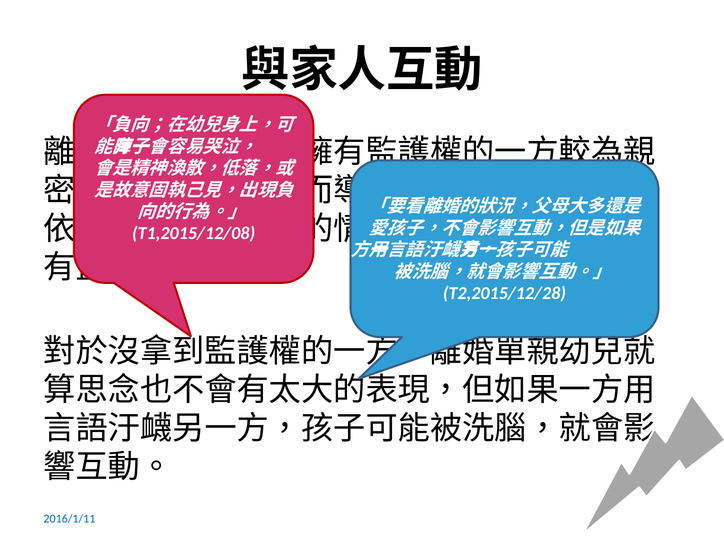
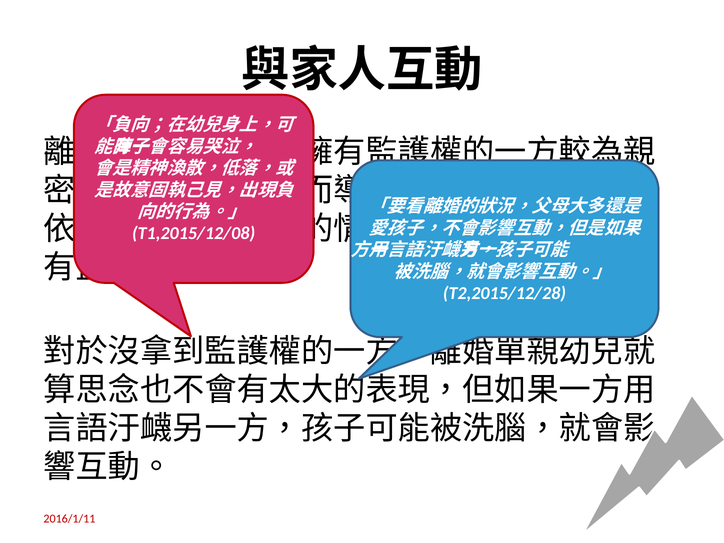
2016/1/11 colour: blue -> red
